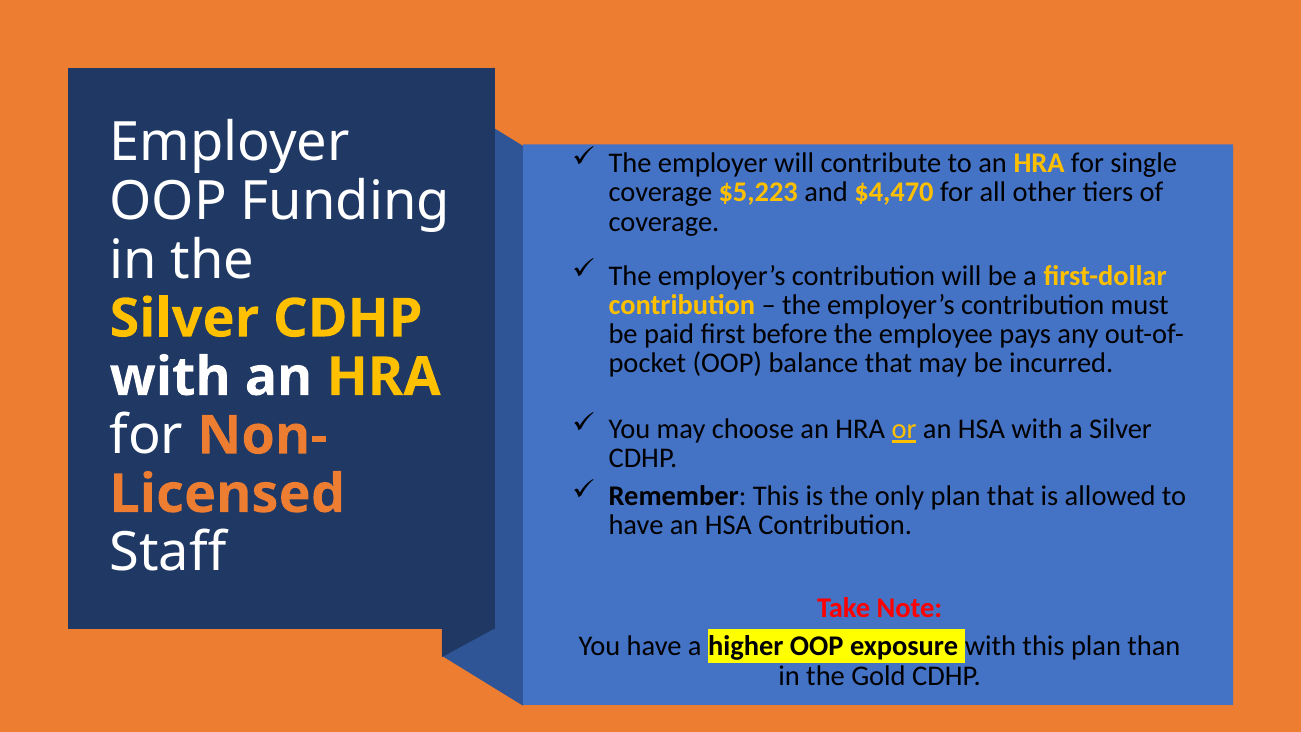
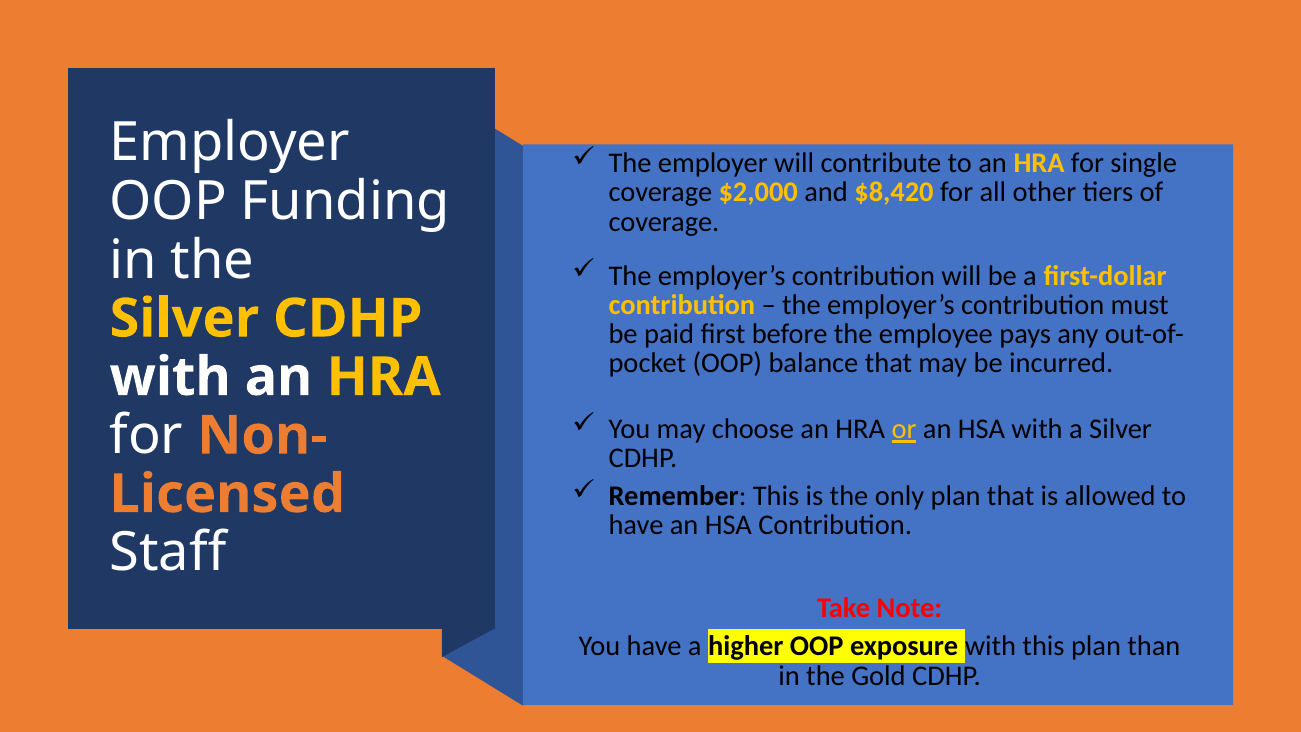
$5,223: $5,223 -> $2,000
$4,470: $4,470 -> $8,420
